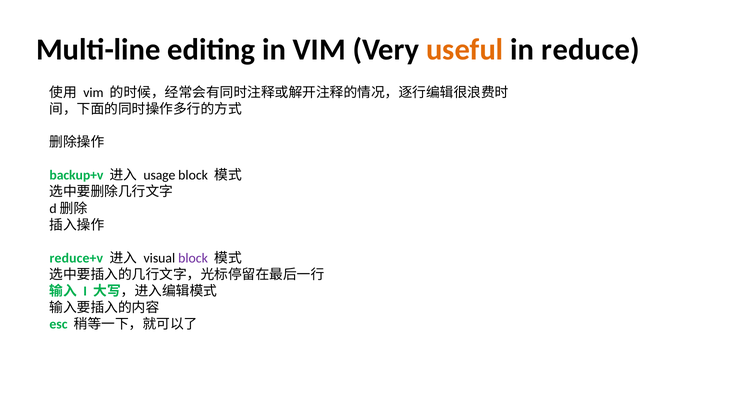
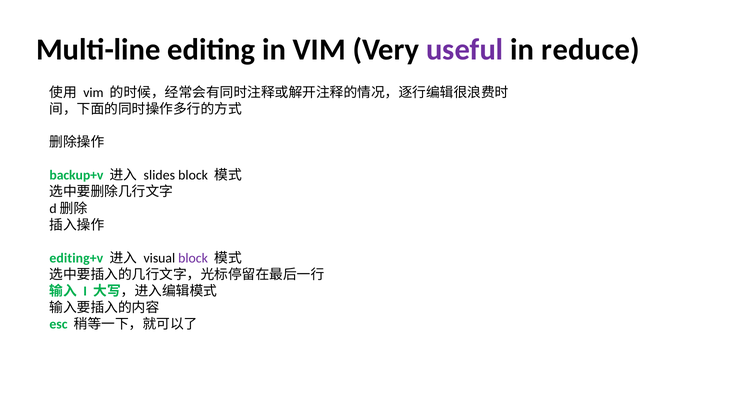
useful colour: orange -> purple
usage: usage -> slides
reduce+v: reduce+v -> editing+v
